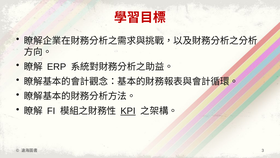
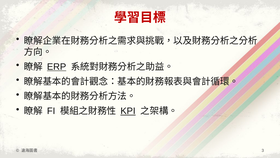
ERP underline: none -> present
